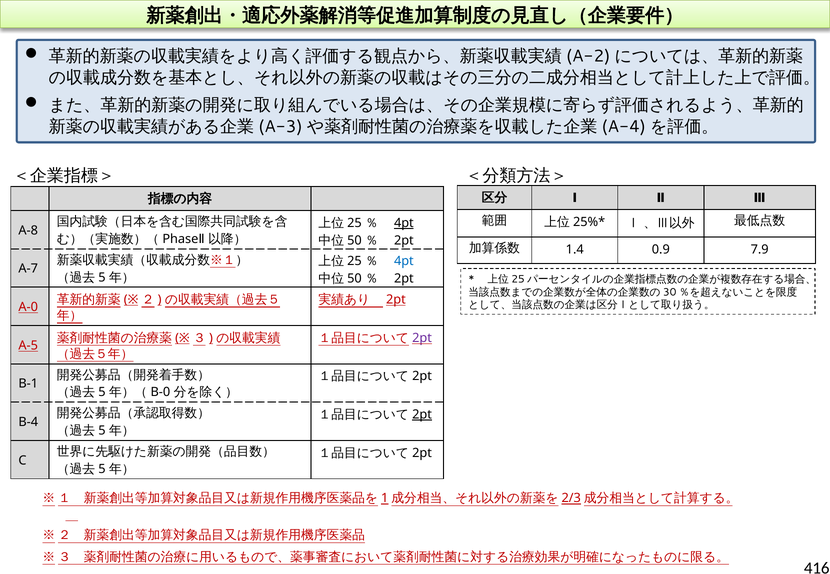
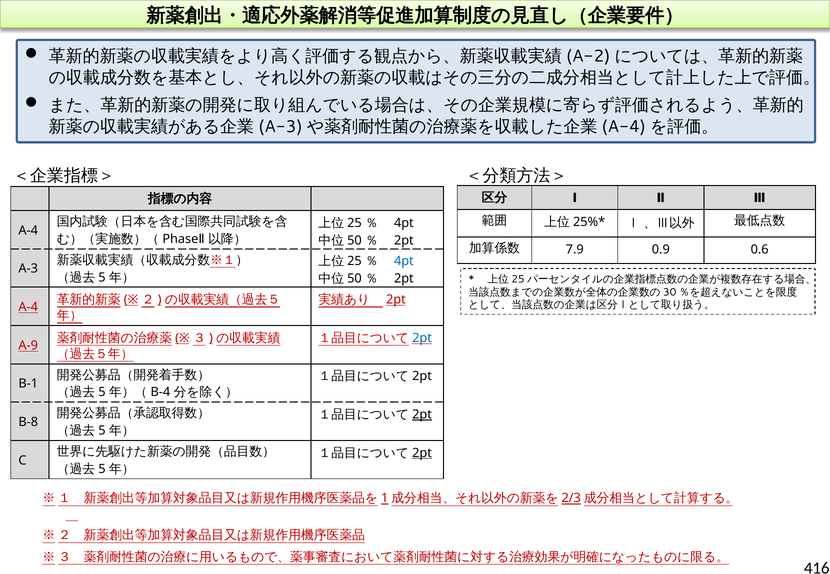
4pt at (404, 223) underline: present -> none
A-8 at (28, 231): A-8 -> A-4
1.4: 1.4 -> 7.9
7.9: 7.9 -> 0.6
A-7: A-7 -> A-3
A-0 at (28, 307): A-0 -> A-4
2pt at (422, 338) colour: purple -> blue
A-5: A-5 -> A-9
B-0: B-0 -> B-4
B-4: B-4 -> B-8
2pt at (422, 453) underline: none -> present
